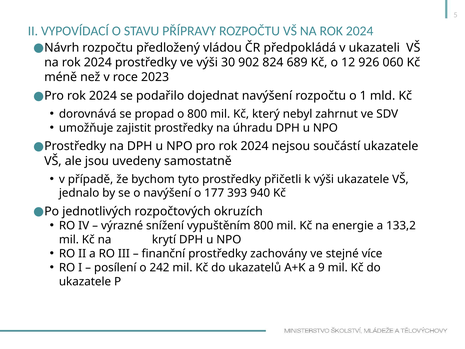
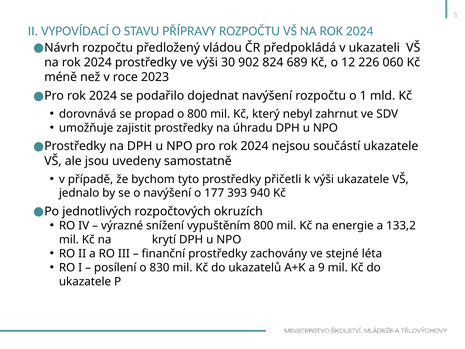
926: 926 -> 226
více: více -> léta
242: 242 -> 830
